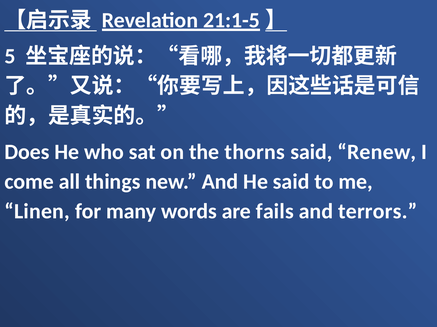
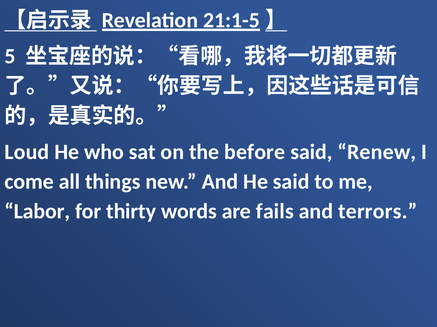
Does: Does -> Loud
thorns: thorns -> before
Linen: Linen -> Labor
many: many -> thirty
